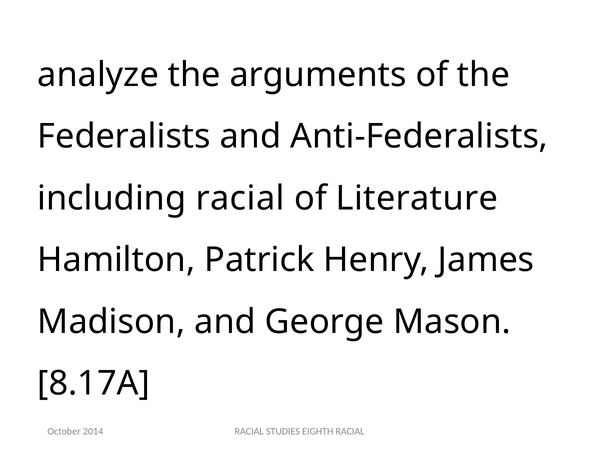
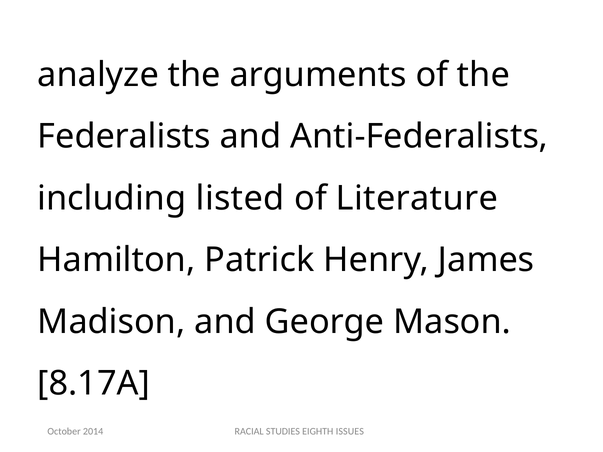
including racial: racial -> listed
EIGHTH RACIAL: RACIAL -> ISSUES
